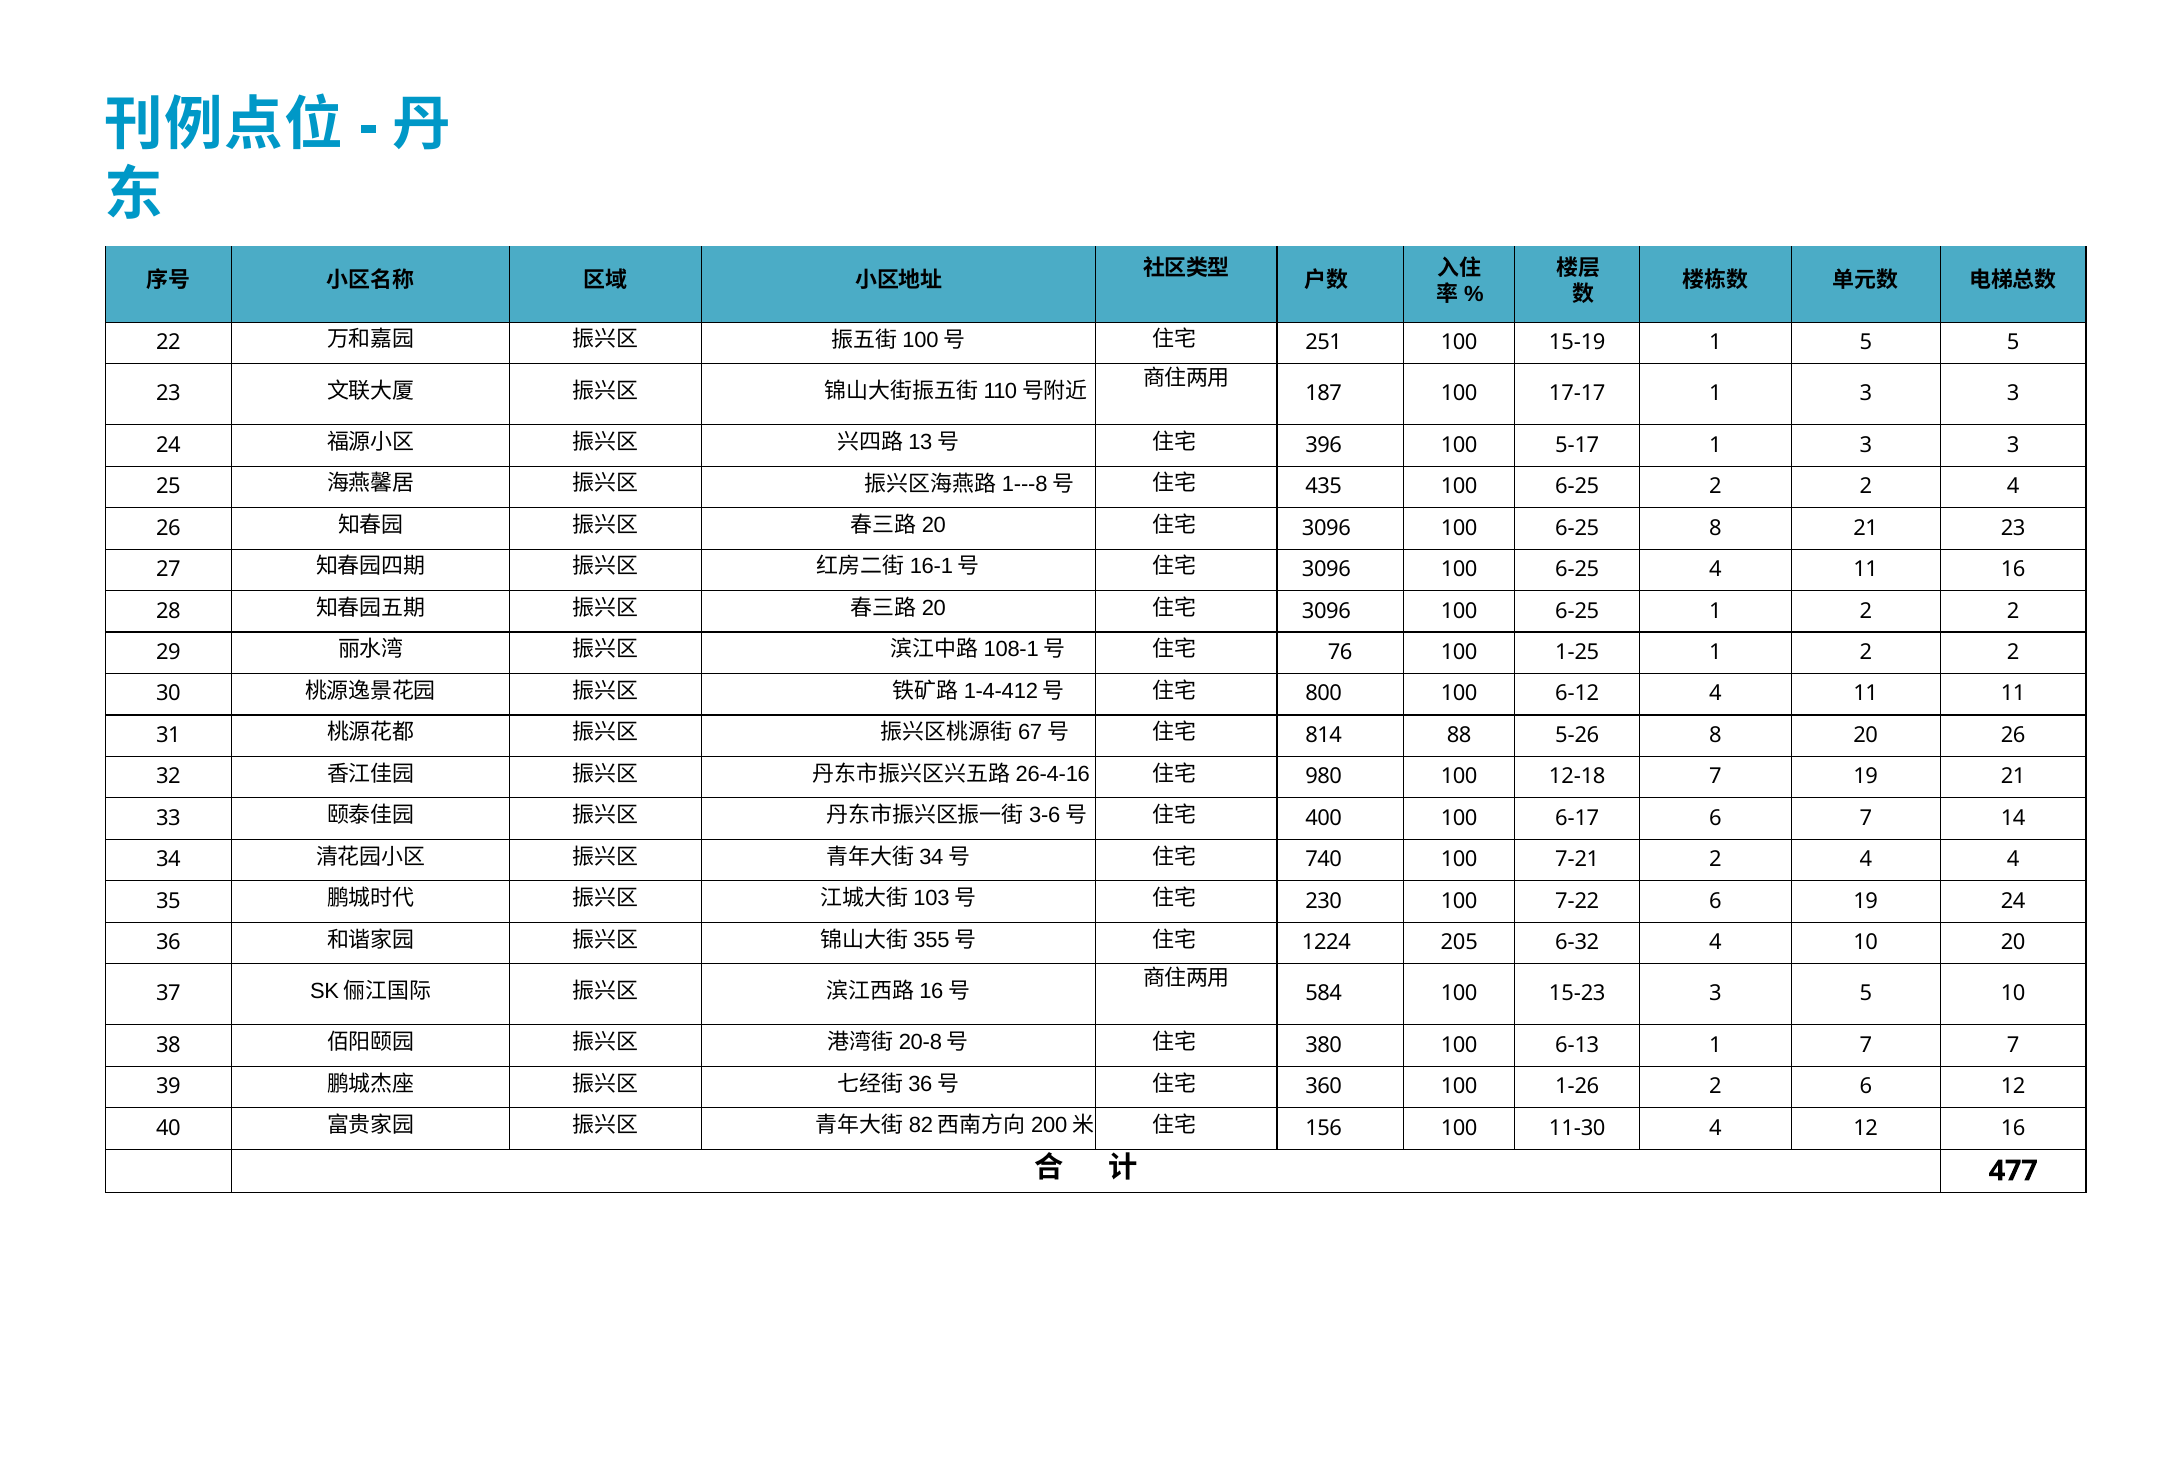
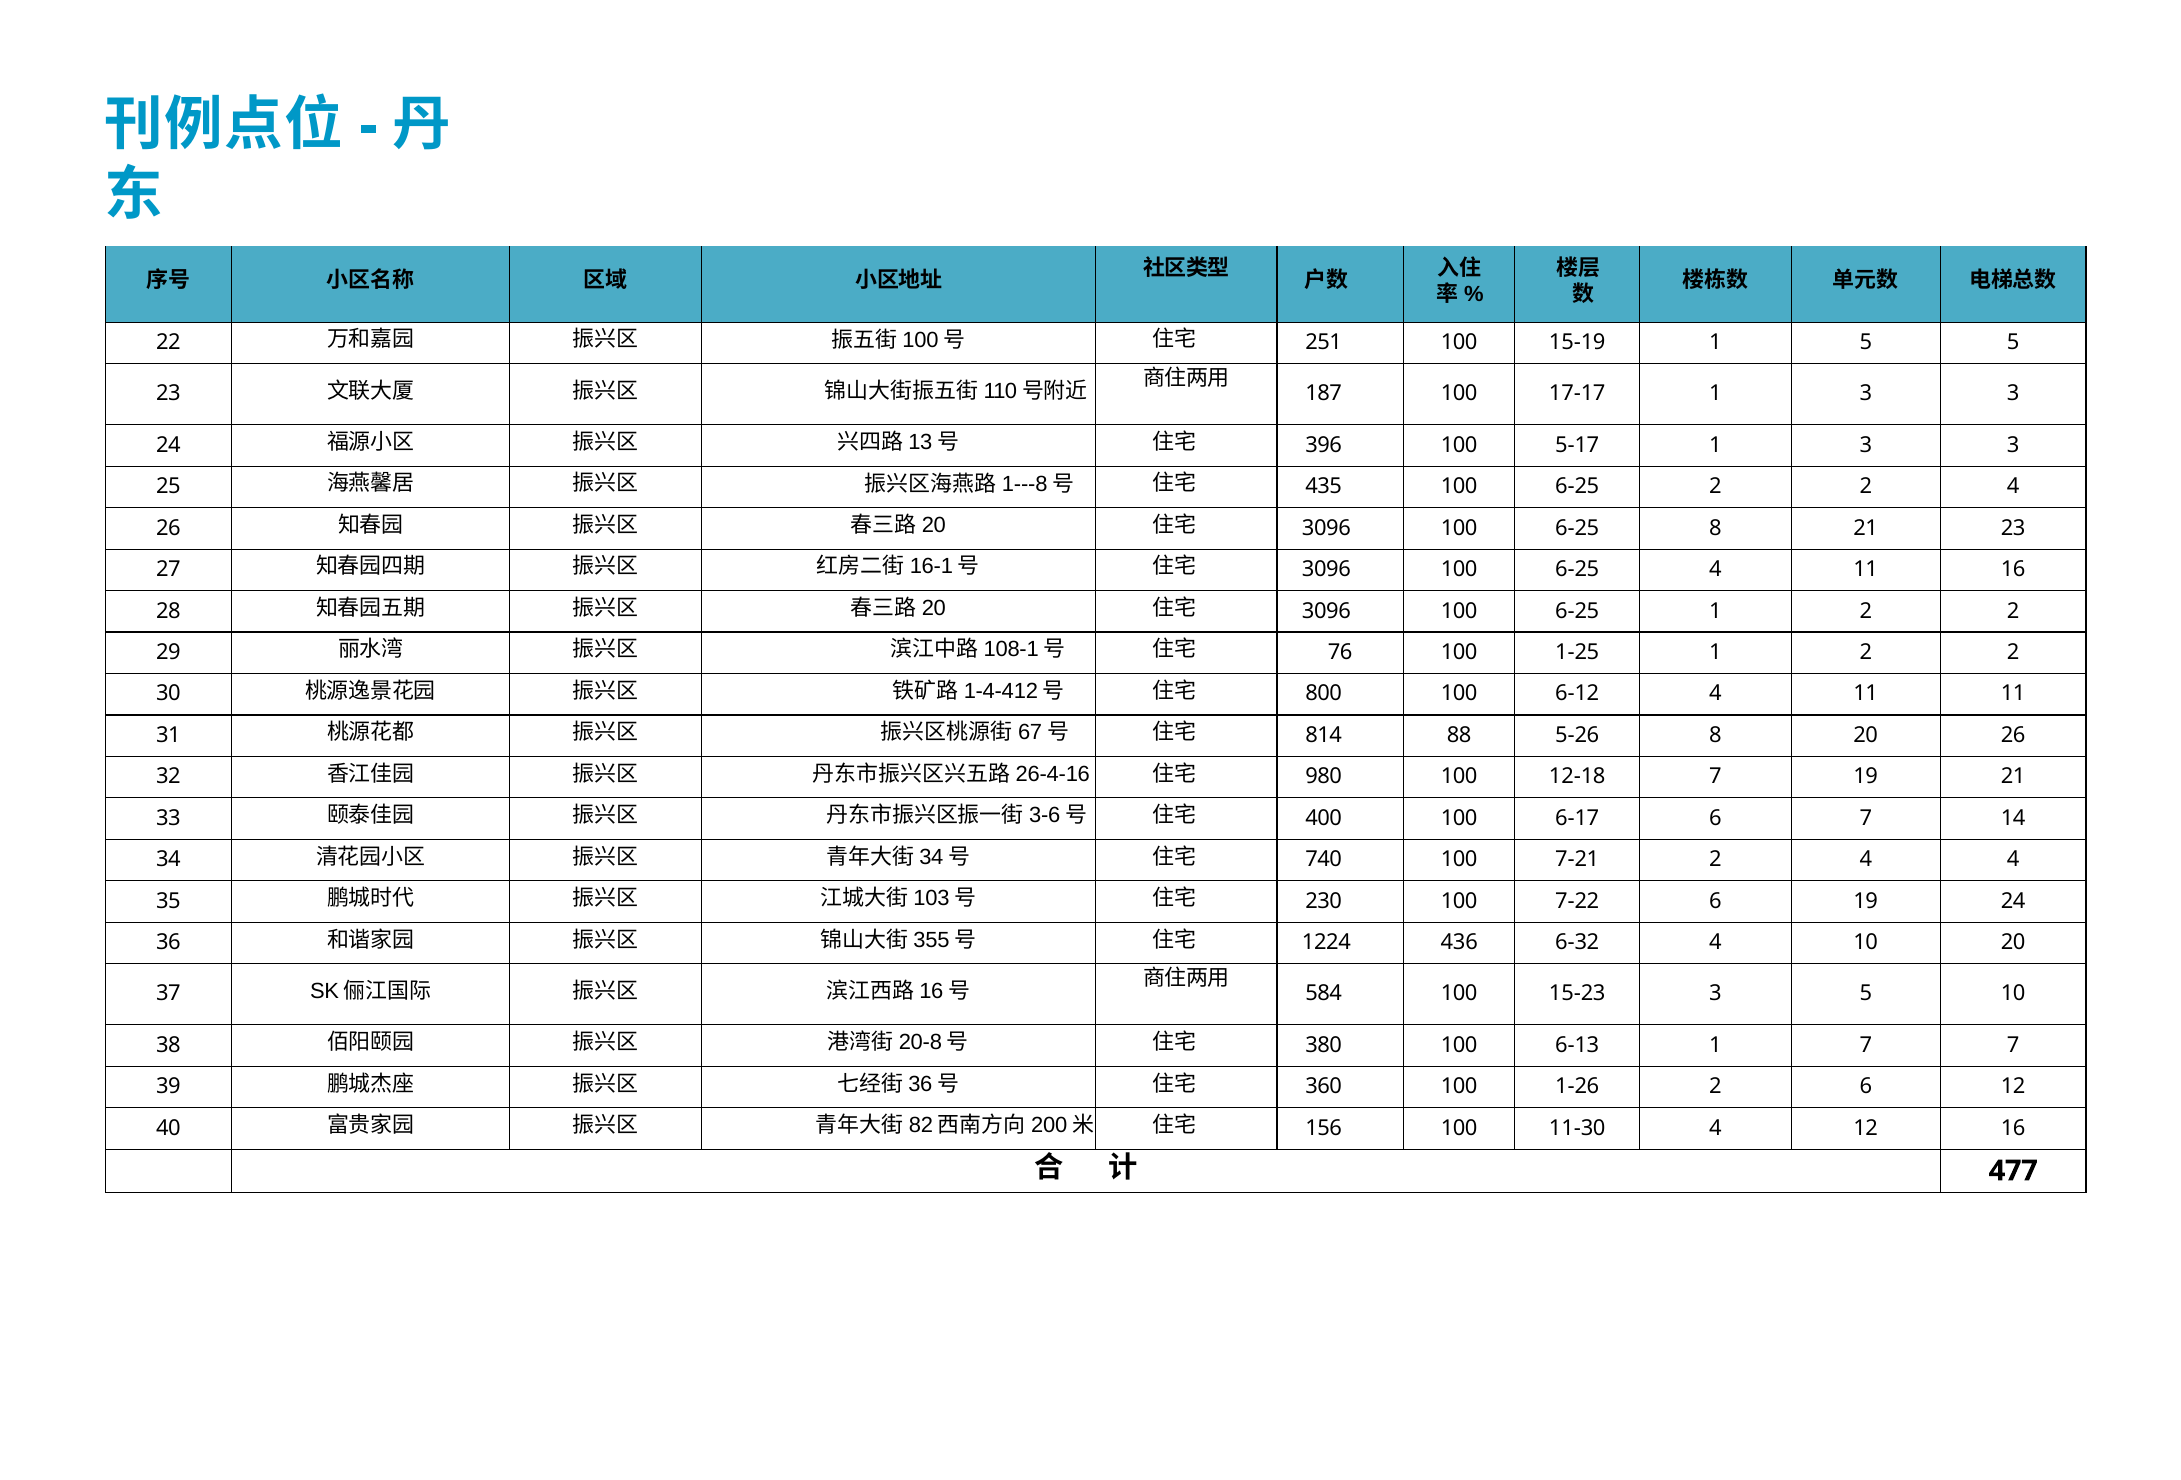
205: 205 -> 436
